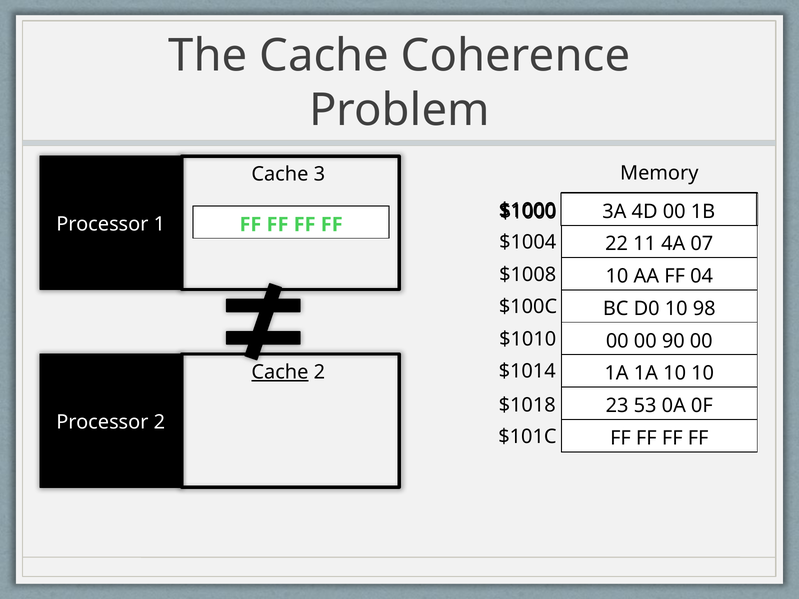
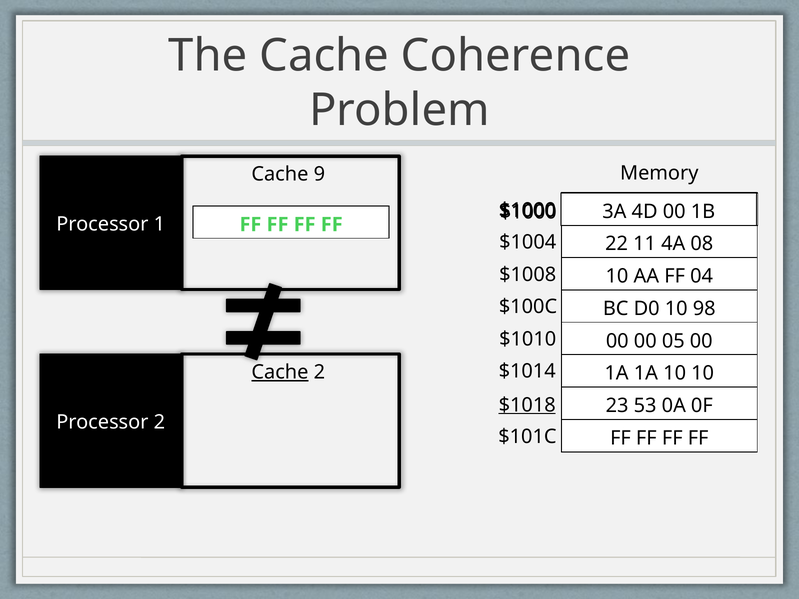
3: 3 -> 9
07: 07 -> 08
90: 90 -> 05
$1018 underline: none -> present
